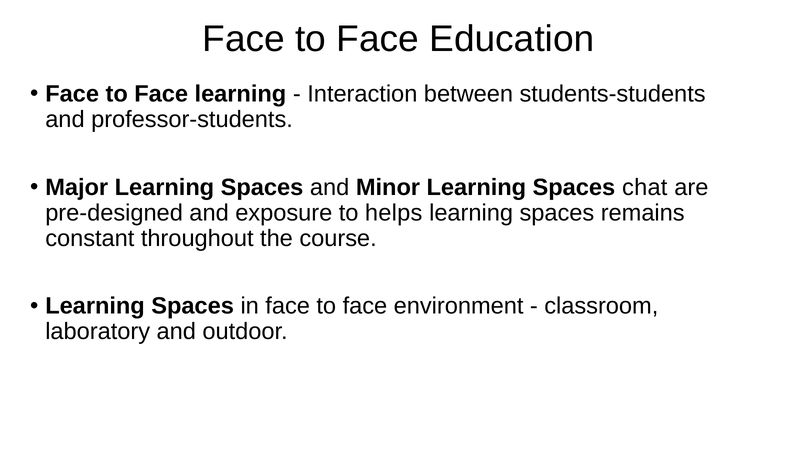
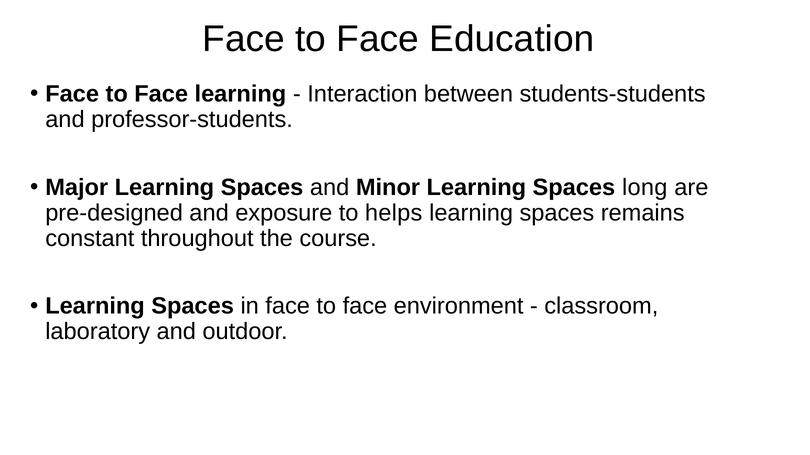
chat: chat -> long
